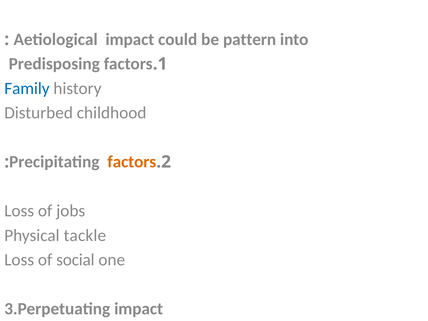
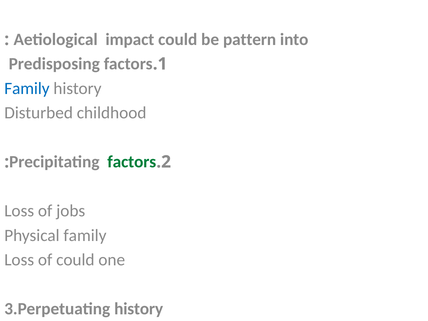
factors at (132, 162) colour: orange -> green
Physical tackle: tackle -> family
of social: social -> could
3.Perpetuating impact: impact -> history
